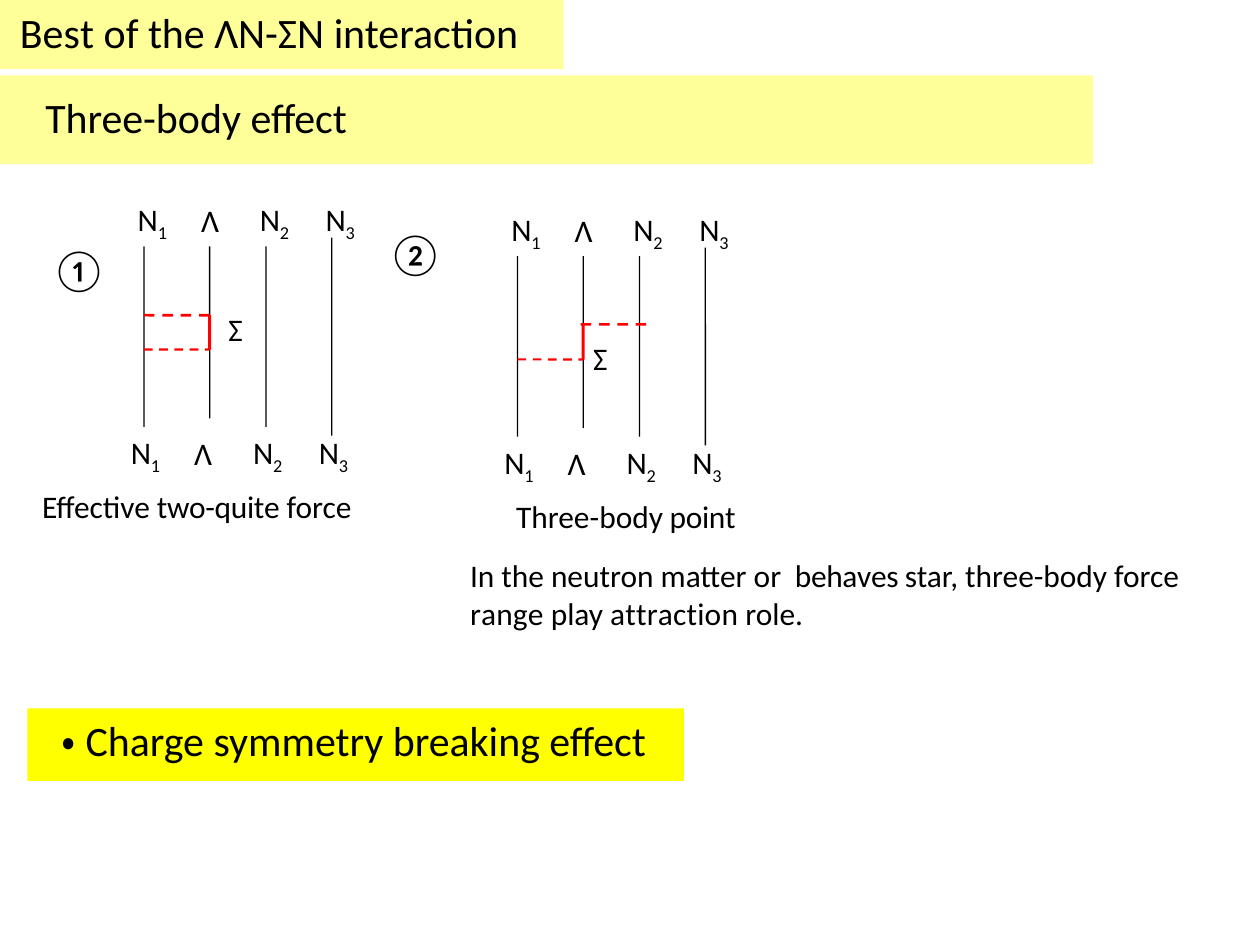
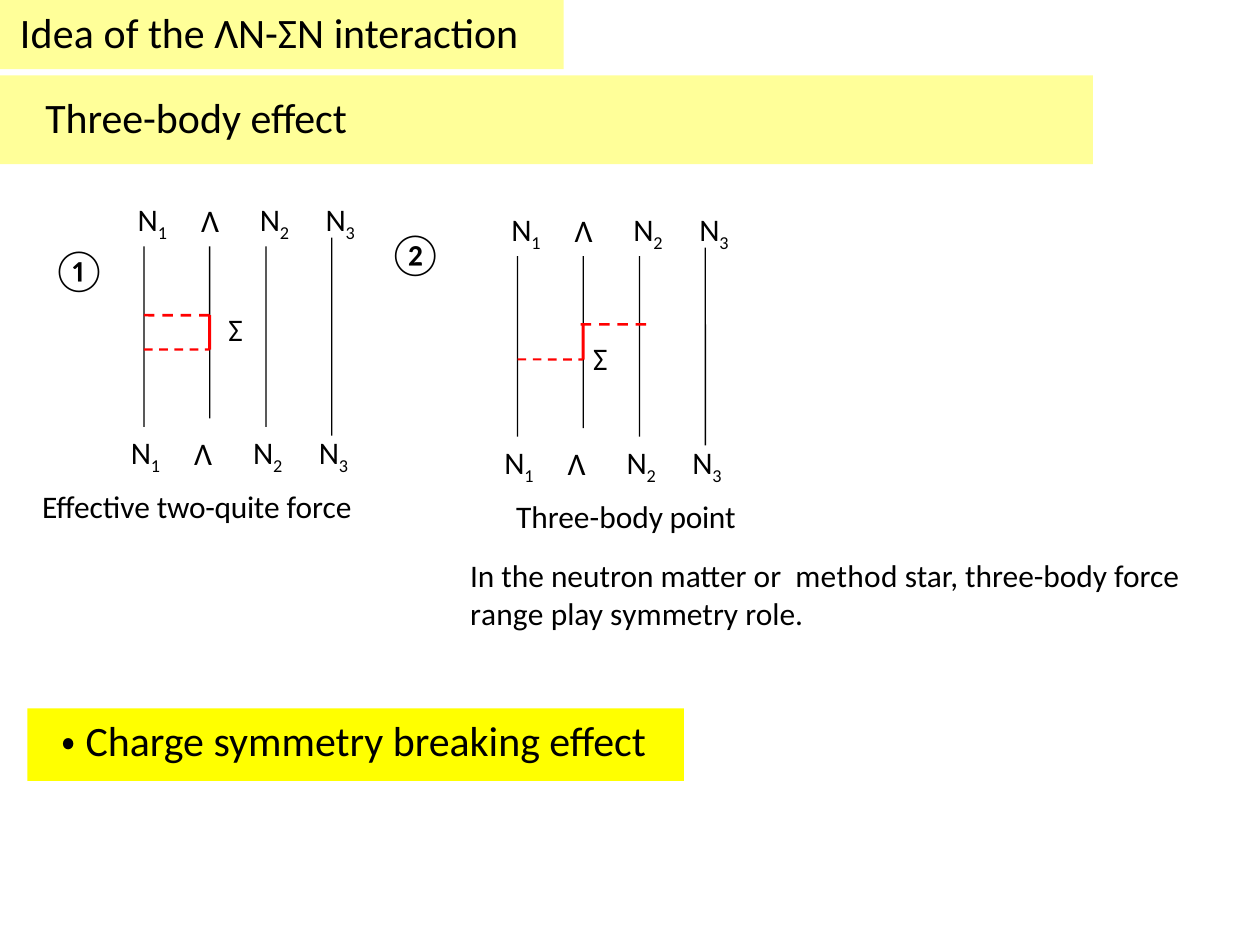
Best: Best -> Idea
behaves: behaves -> method
play attraction: attraction -> symmetry
